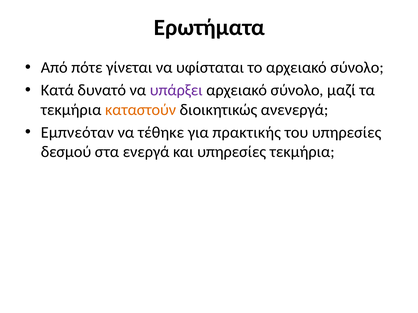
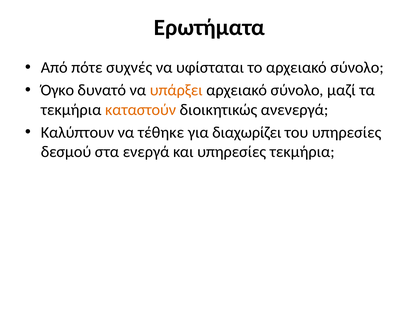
γίνεται: γίνεται -> συχνές
Κατά: Κατά -> Όγκο
υπάρξει colour: purple -> orange
Εμπνεόταν: Εμπνεόταν -> Καλύπτουν
πρακτικής: πρακτικής -> διαχωρίζει
